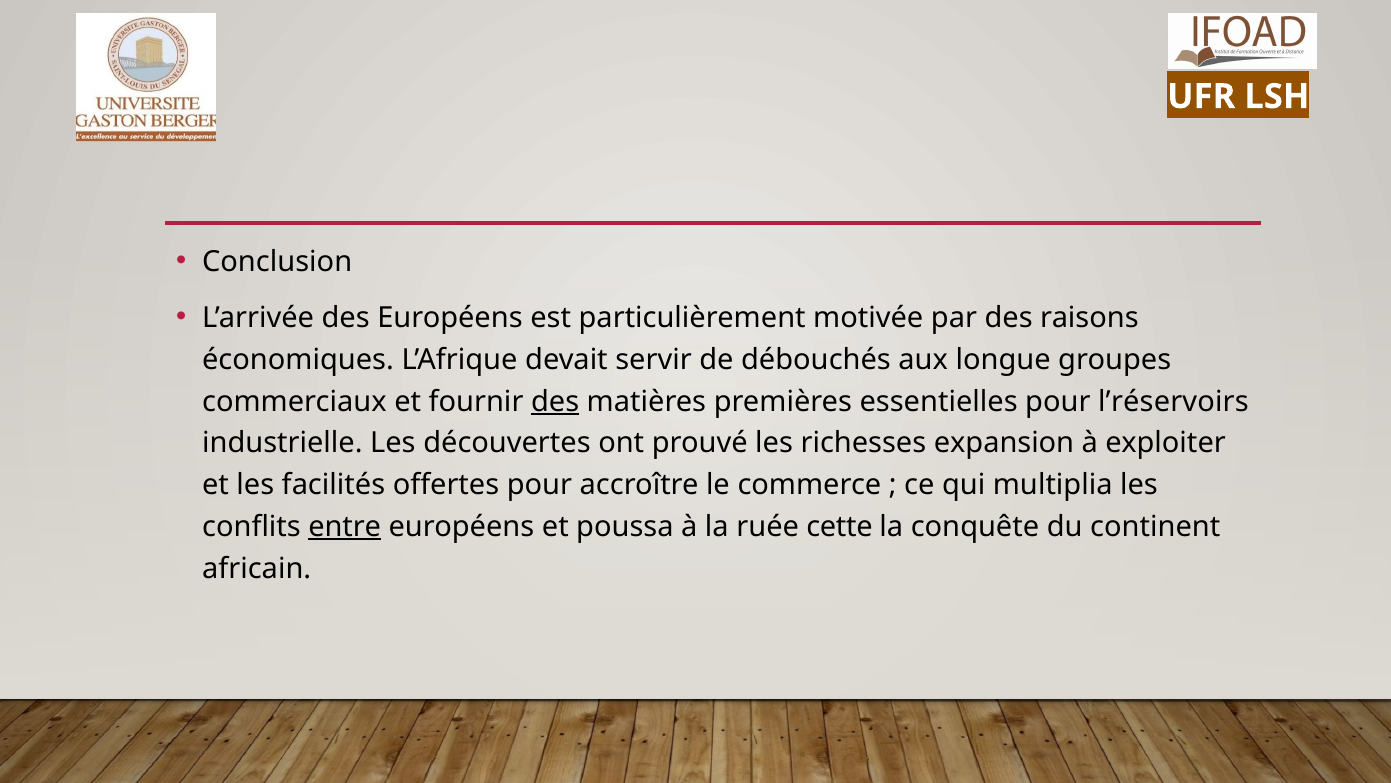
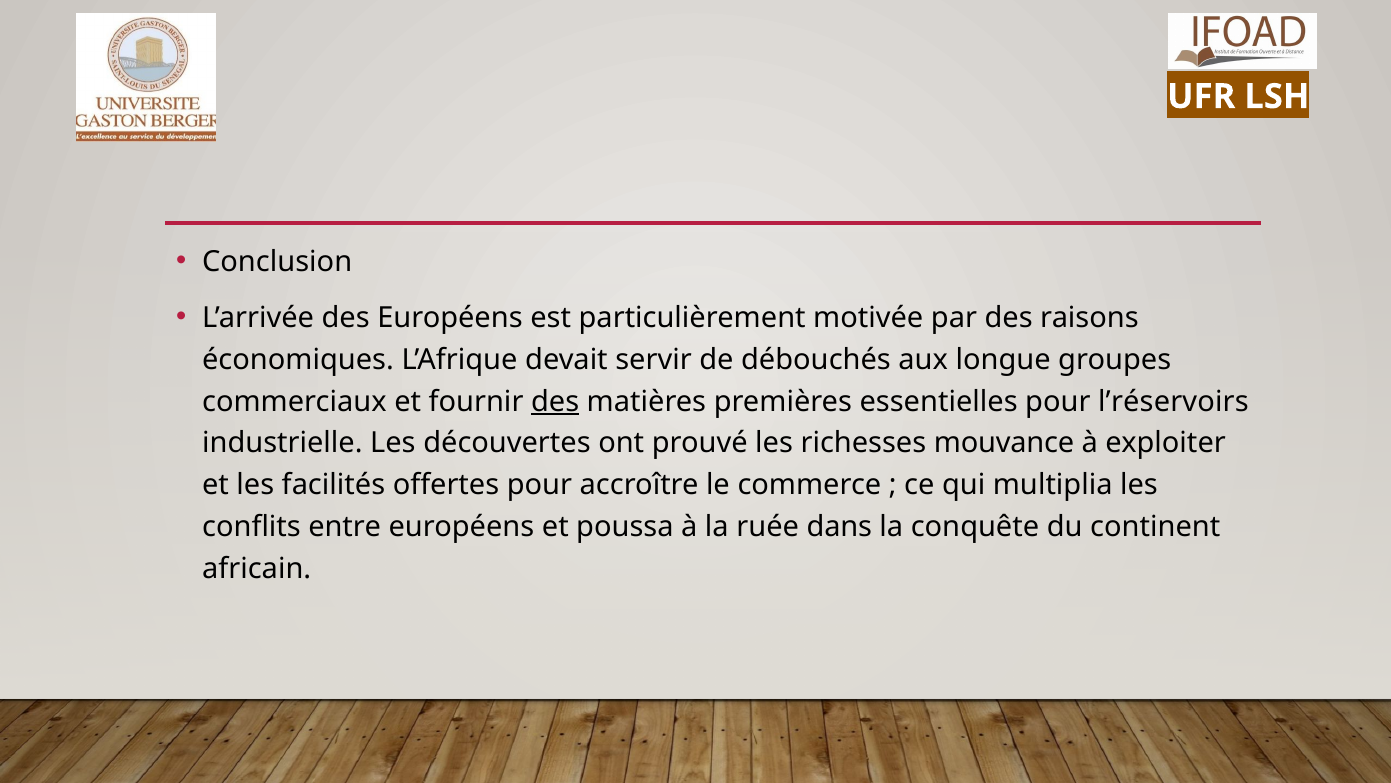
expansion: expansion -> mouvance
entre underline: present -> none
cette: cette -> dans
